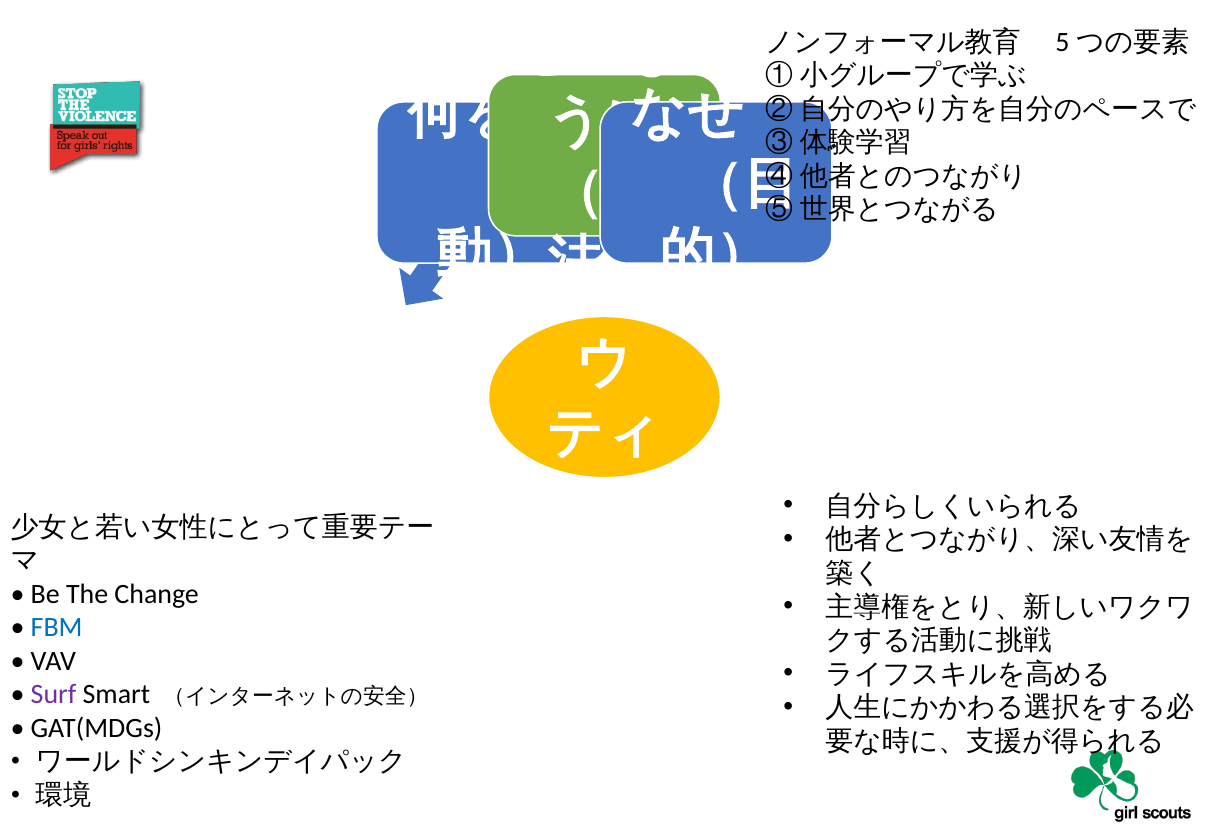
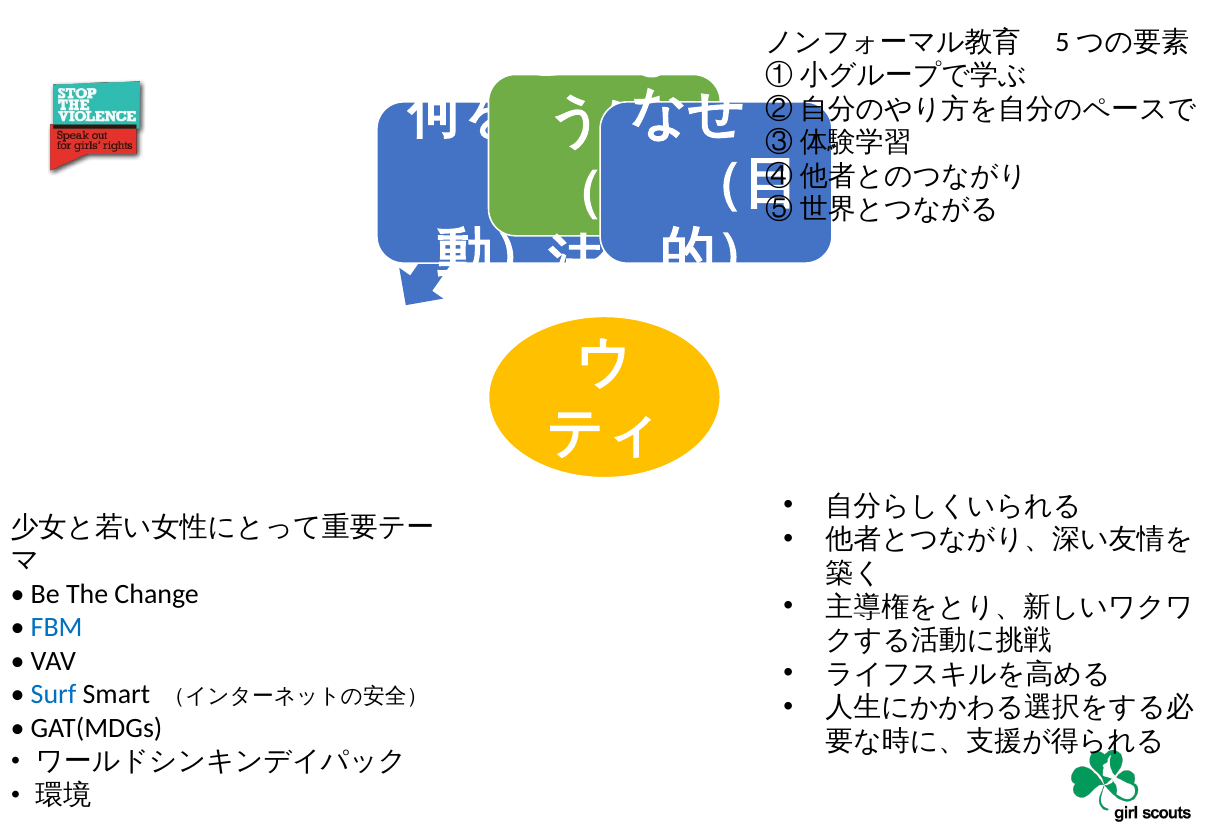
Surf colour: purple -> blue
